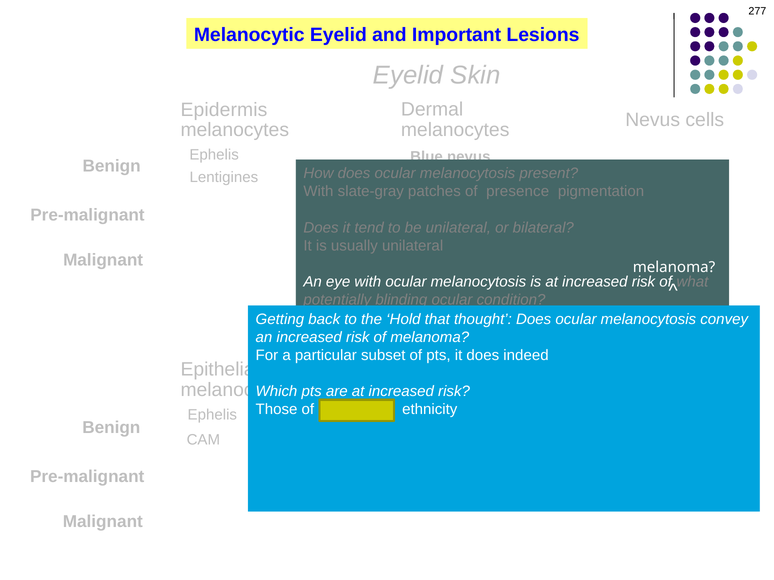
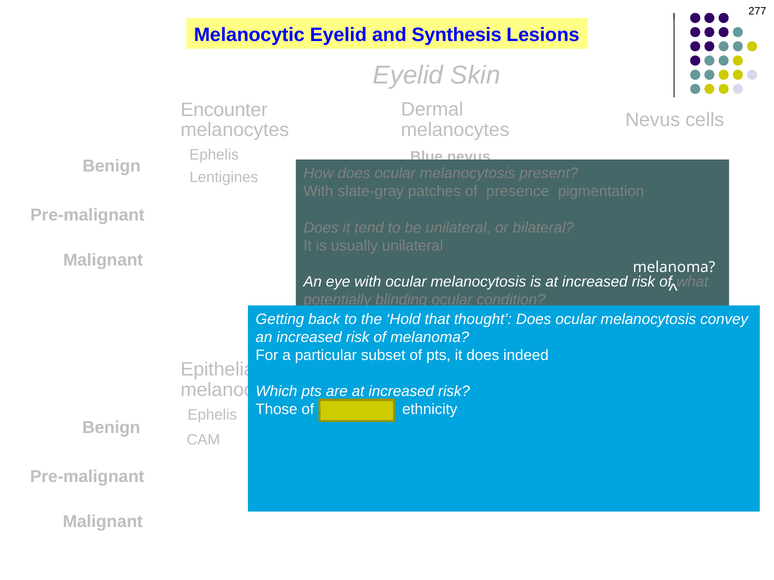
Important: Important -> Synthesis
Epidermis: Epidermis -> Encounter
